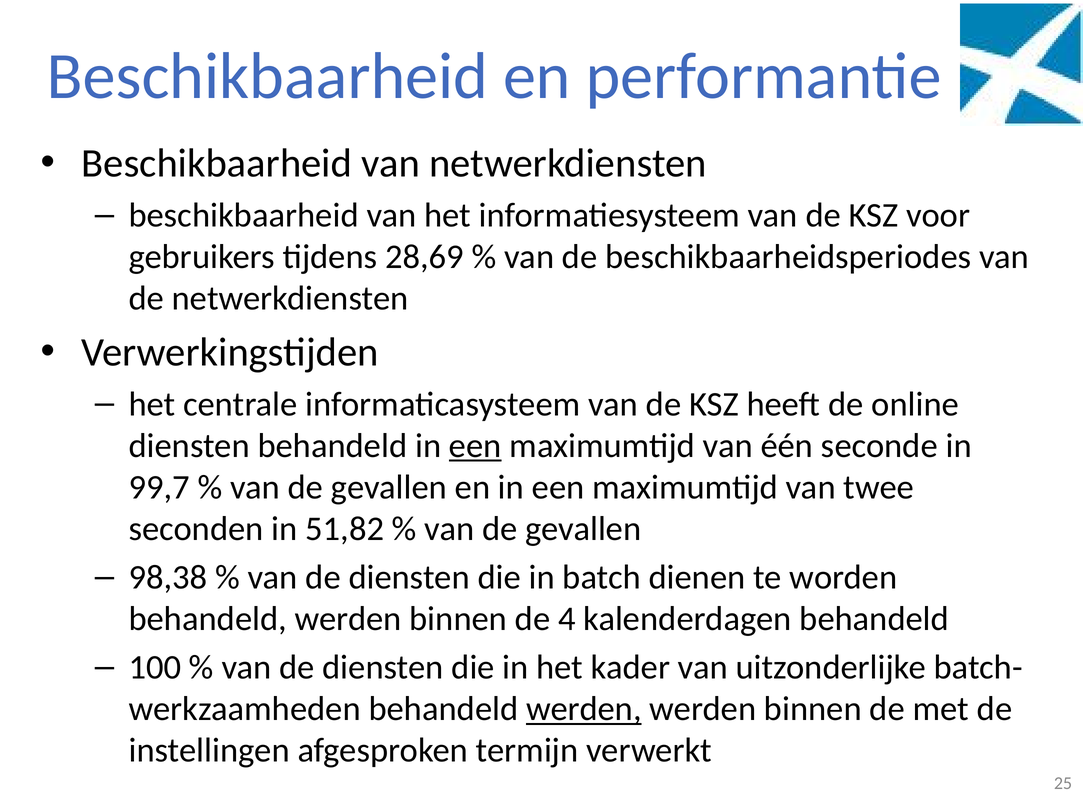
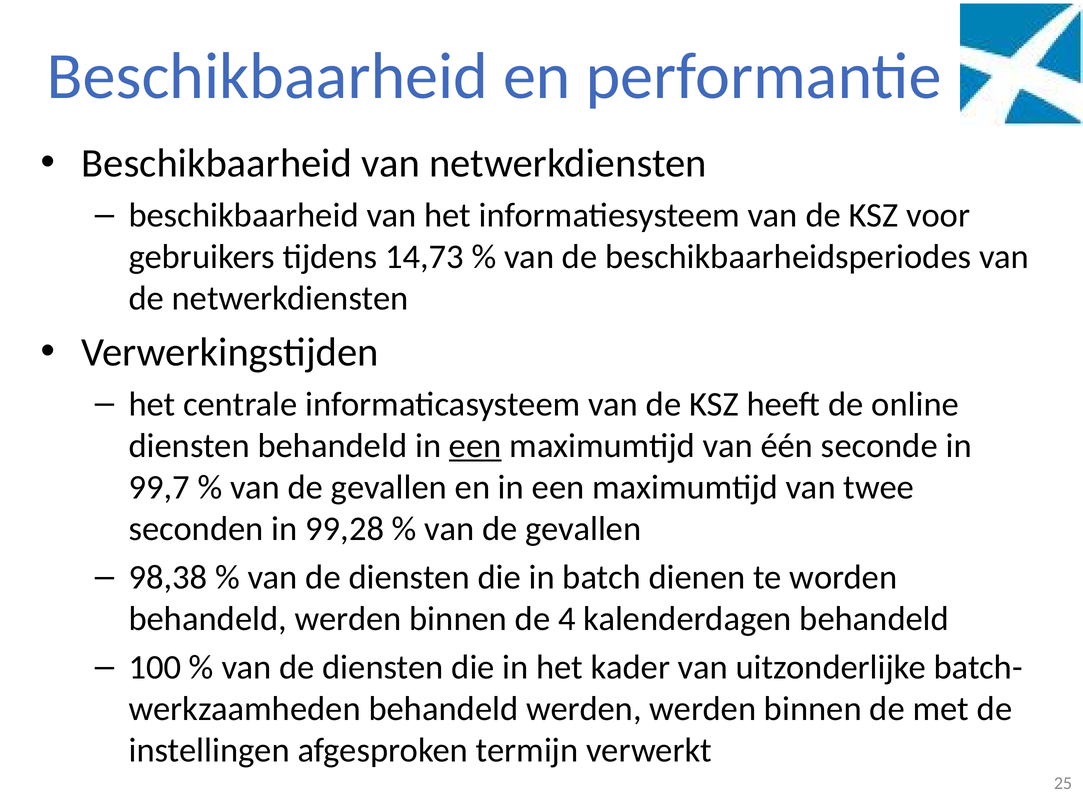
28,69: 28,69 -> 14,73
51,82: 51,82 -> 99,28
werden at (584, 709) underline: present -> none
